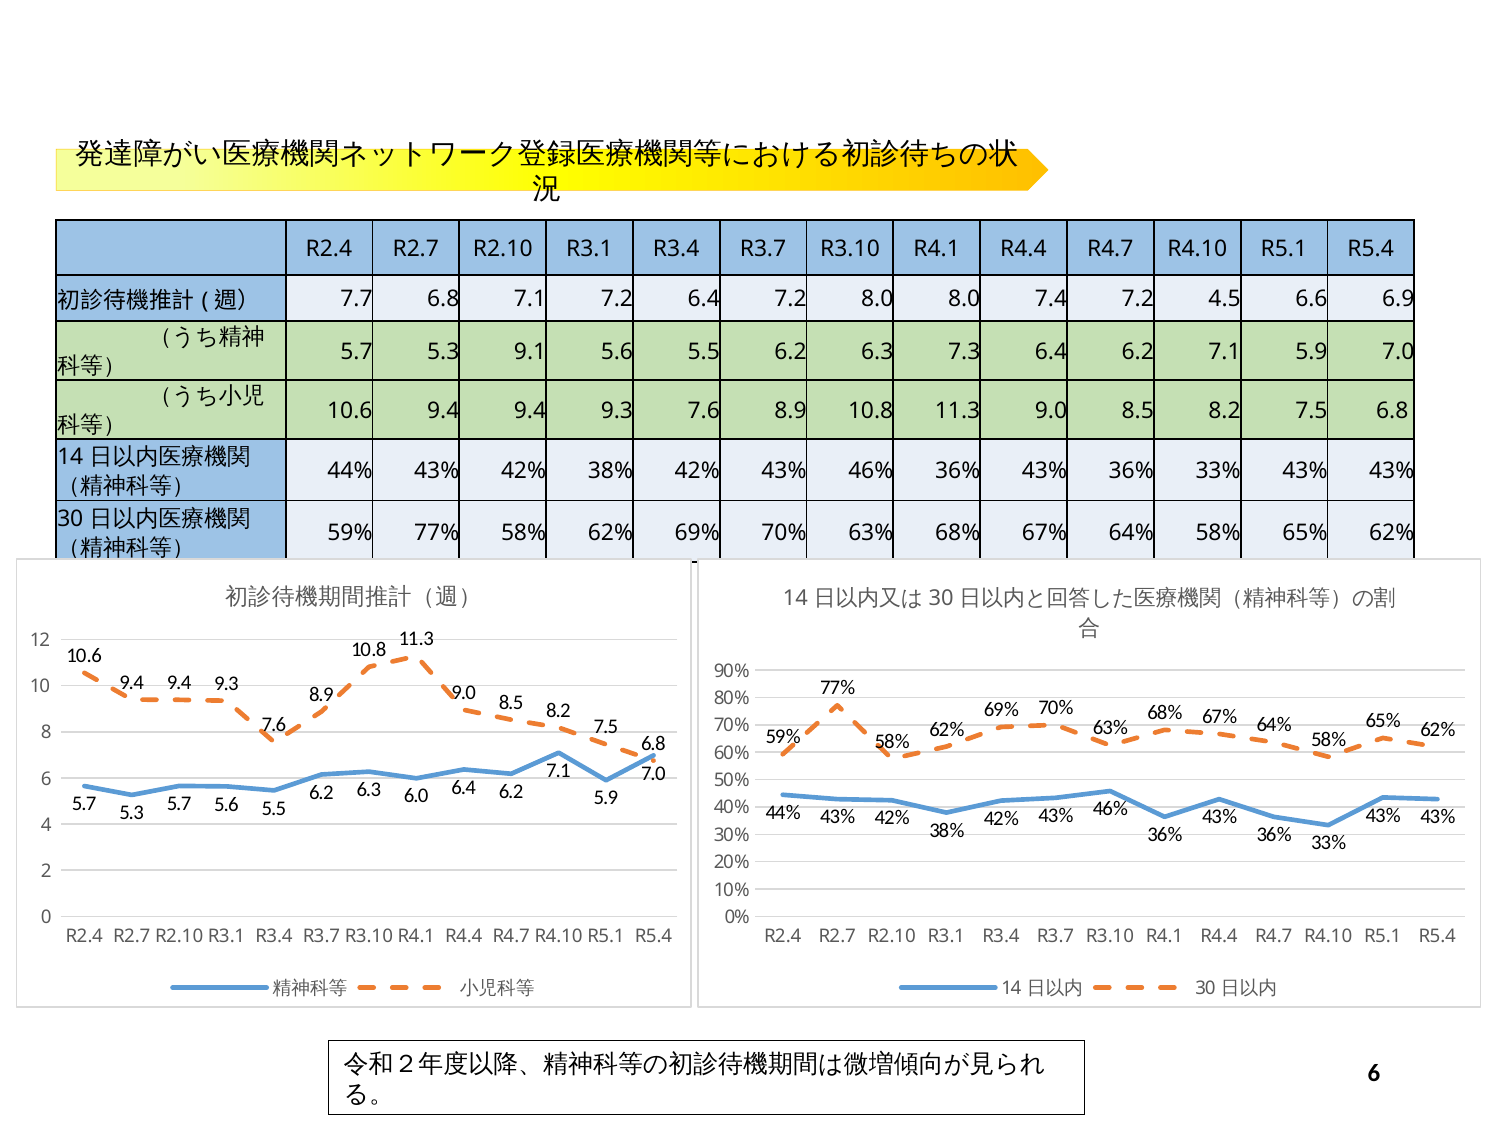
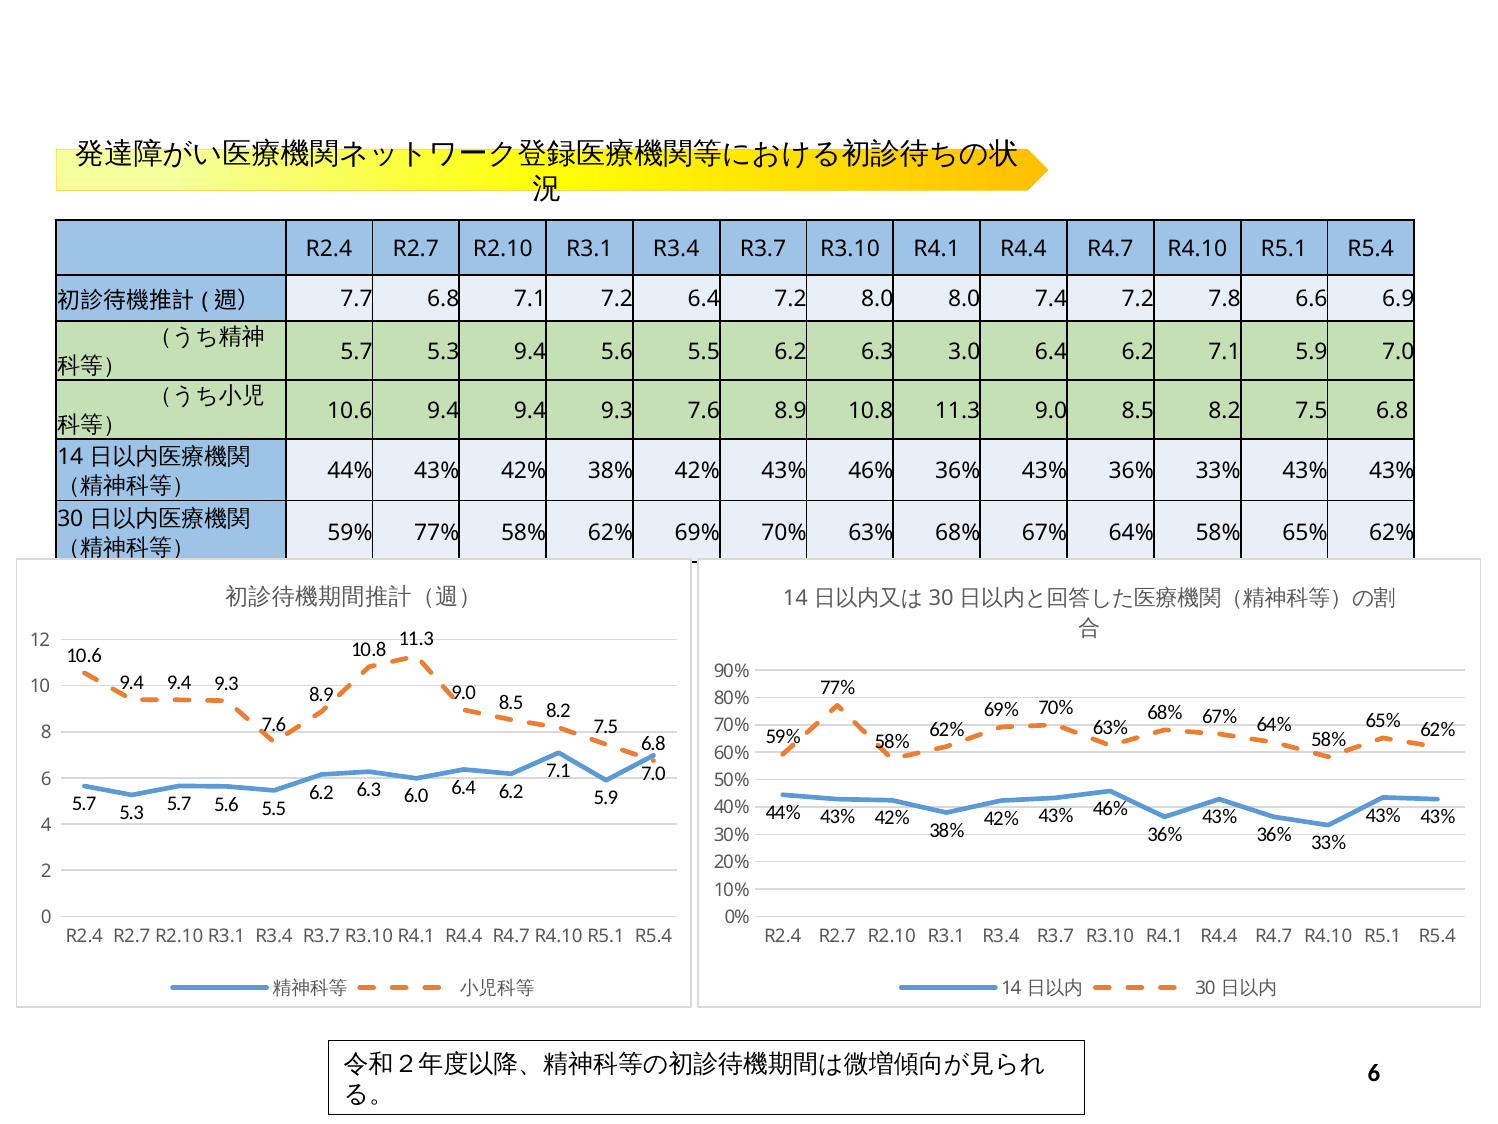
4.5: 4.5 -> 7.8
5.3 9.1: 9.1 -> 9.4
7.3: 7.3 -> 3.0
